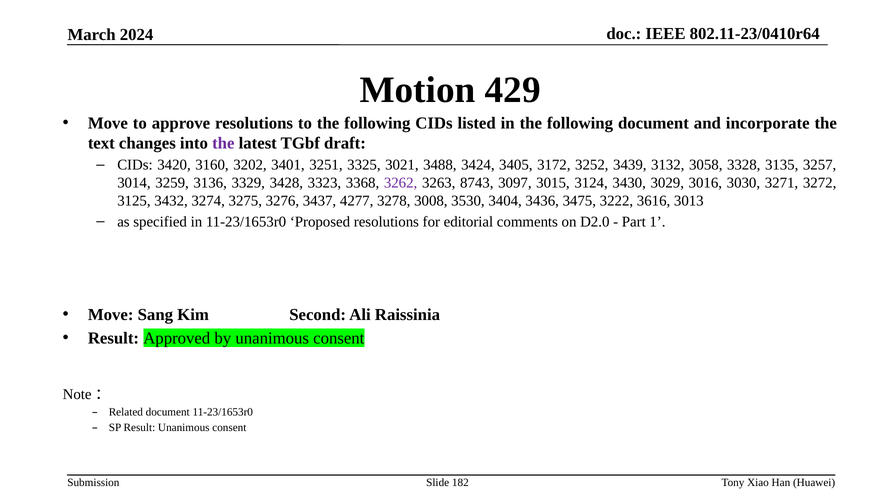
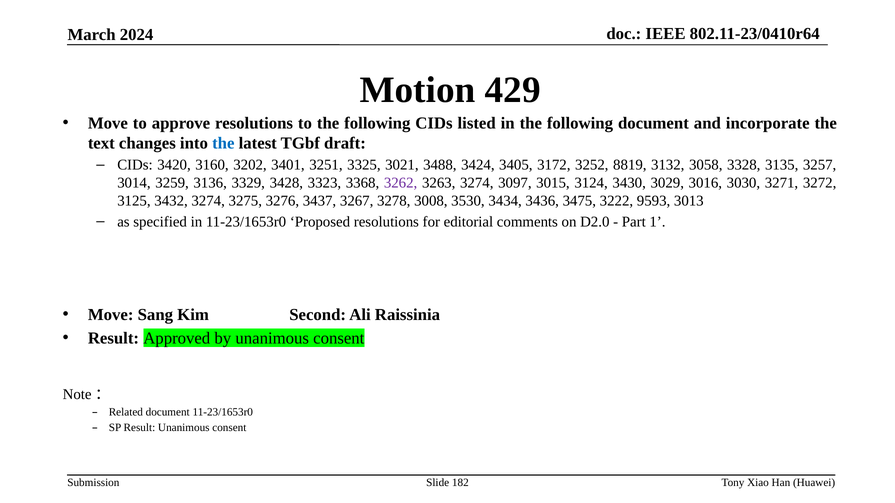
the at (223, 143) colour: purple -> blue
3439: 3439 -> 8819
3263 8743: 8743 -> 3274
4277: 4277 -> 3267
3404: 3404 -> 3434
3616: 3616 -> 9593
